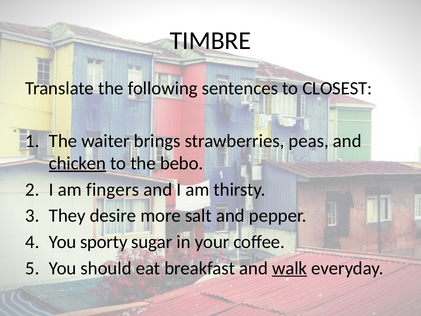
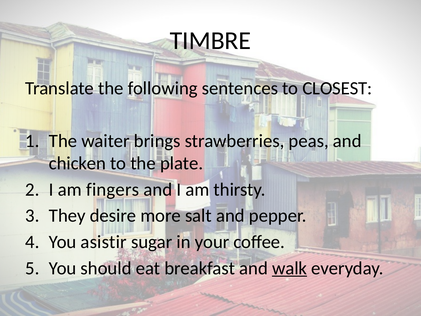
chicken underline: present -> none
bebo: bebo -> plate
sporty: sporty -> asistir
